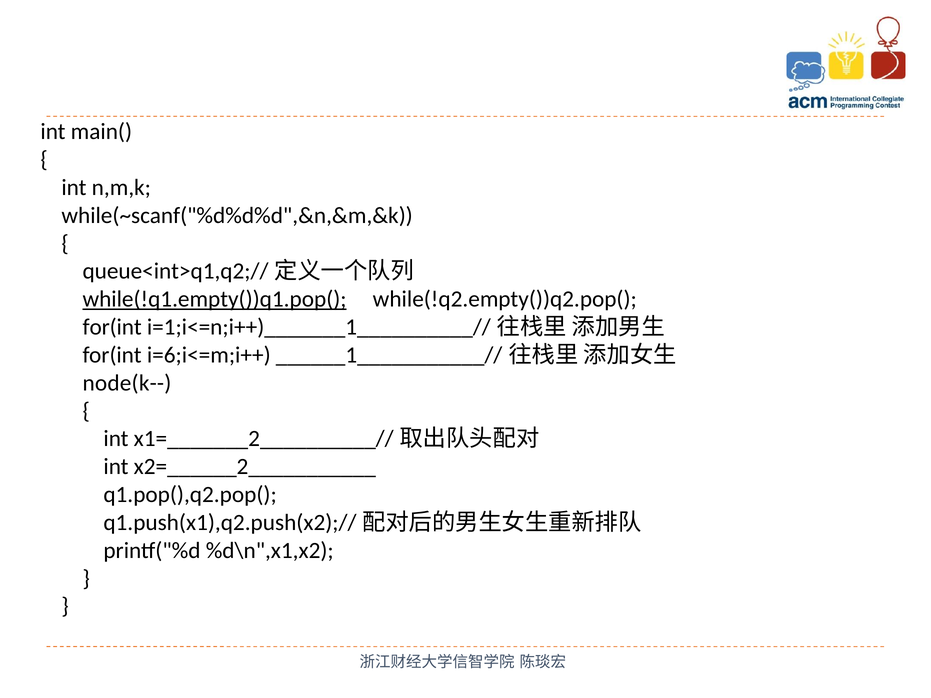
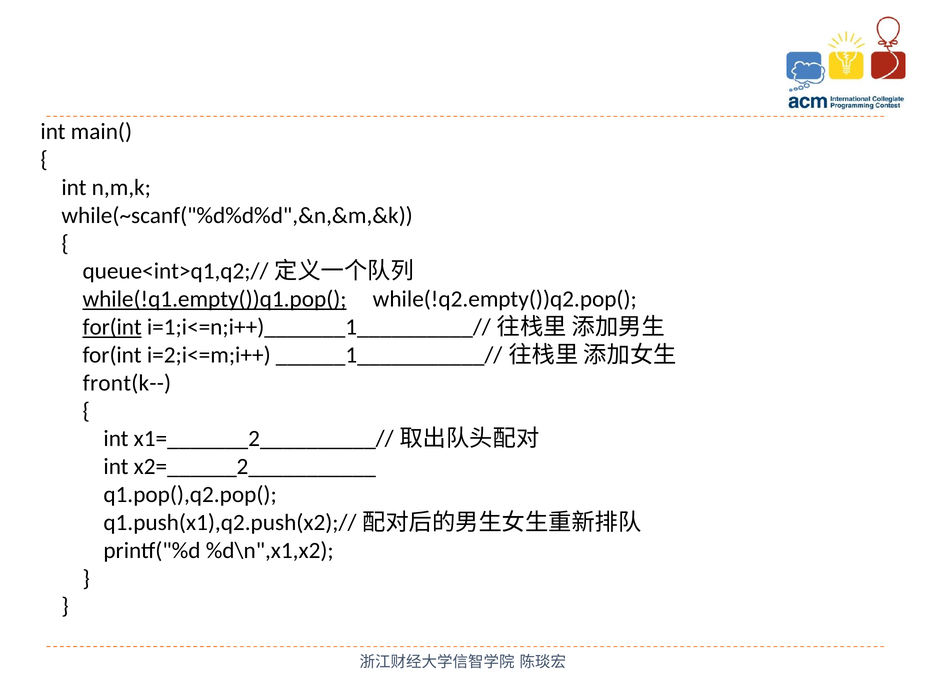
for(int at (112, 327) underline: none -> present
i=6;i<=m;i++: i=6;i<=m;i++ -> i=2;i<=m;i++
node(k--: node(k-- -> front(k--
